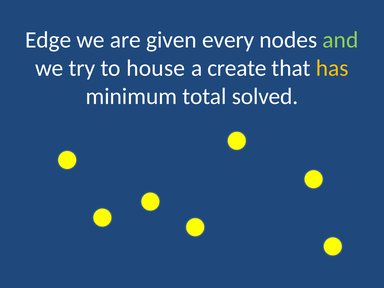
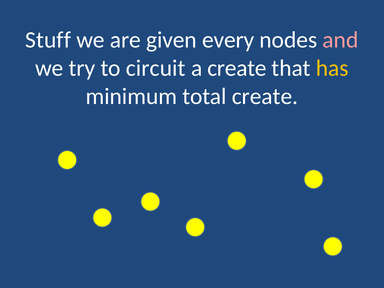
Edge: Edge -> Stuff
and colour: light green -> pink
house: house -> circuit
total solved: solved -> create
